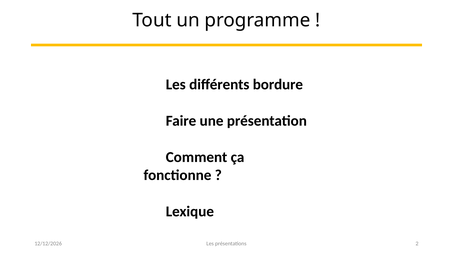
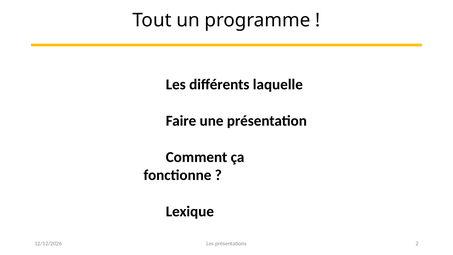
bordure: bordure -> laquelle
